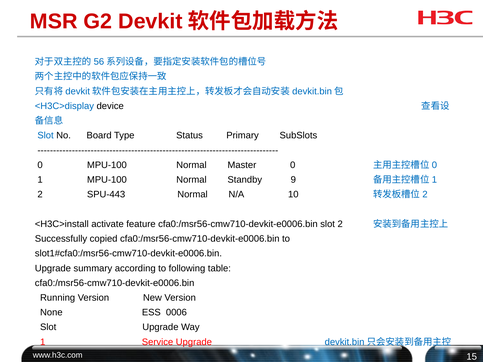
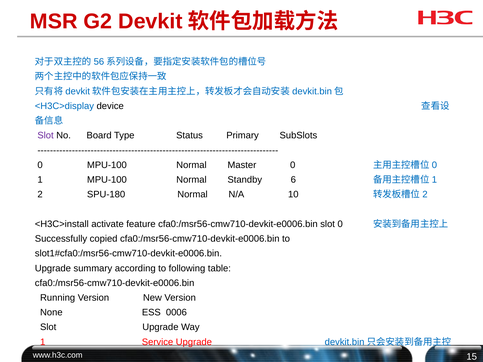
Slot at (46, 136) colour: blue -> purple
9: 9 -> 6
SPU-443: SPU-443 -> SPU-180
slot 2: 2 -> 0
